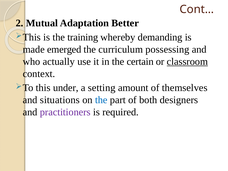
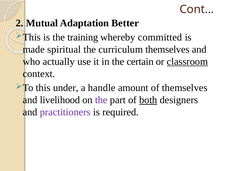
demanding: demanding -> committed
emerged: emerged -> spiritual
curriculum possessing: possessing -> themselves
setting: setting -> handle
situations: situations -> livelihood
the at (101, 100) colour: blue -> purple
both underline: none -> present
